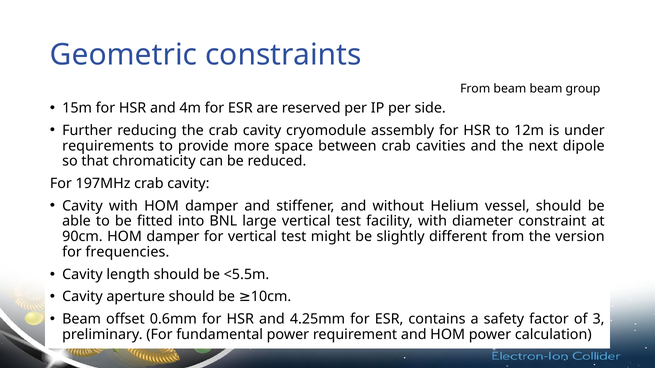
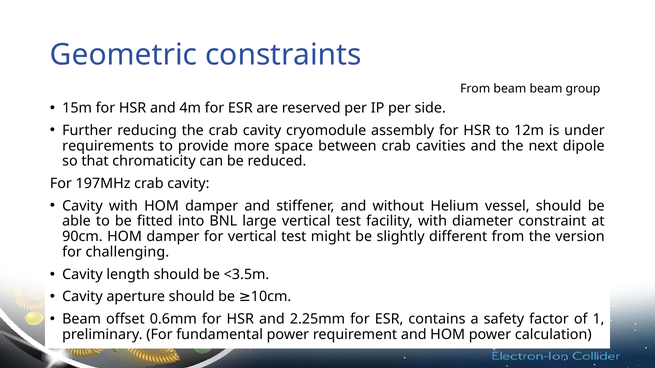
frequencies: frequencies -> challenging
<5.5m: <5.5m -> <3.5m
4.25mm: 4.25mm -> 2.25mm
3: 3 -> 1
